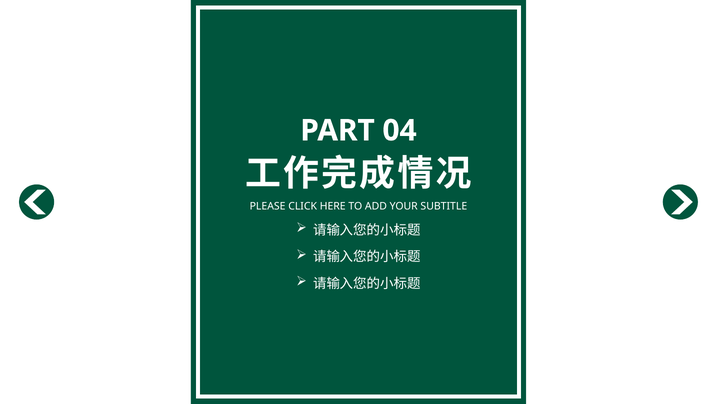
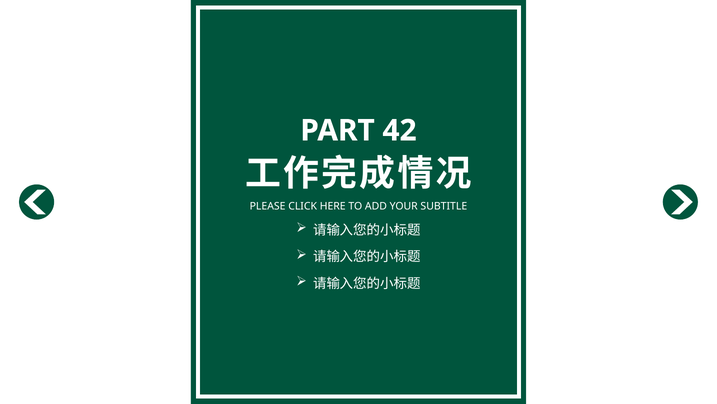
04: 04 -> 42
